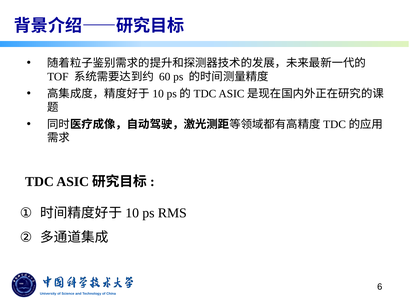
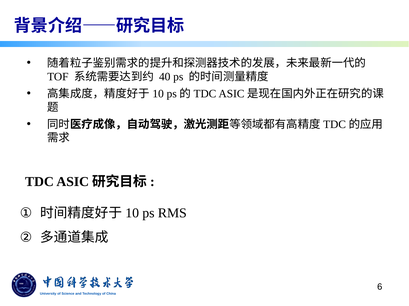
60: 60 -> 40
